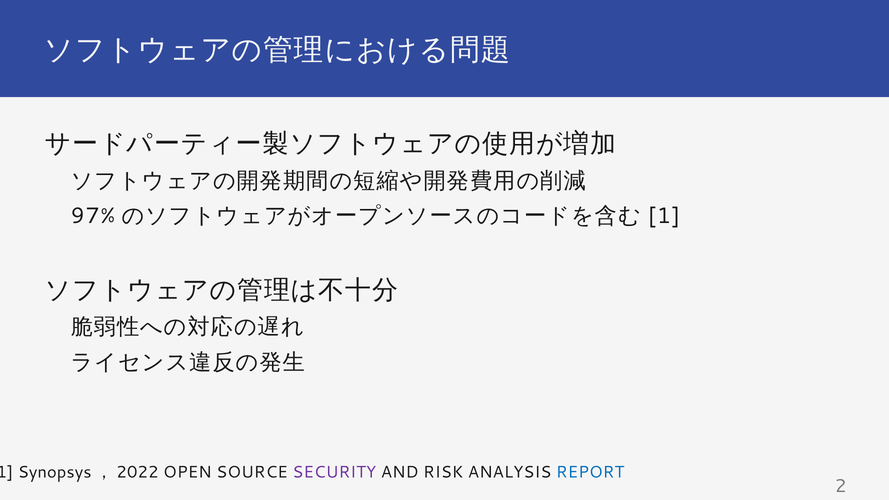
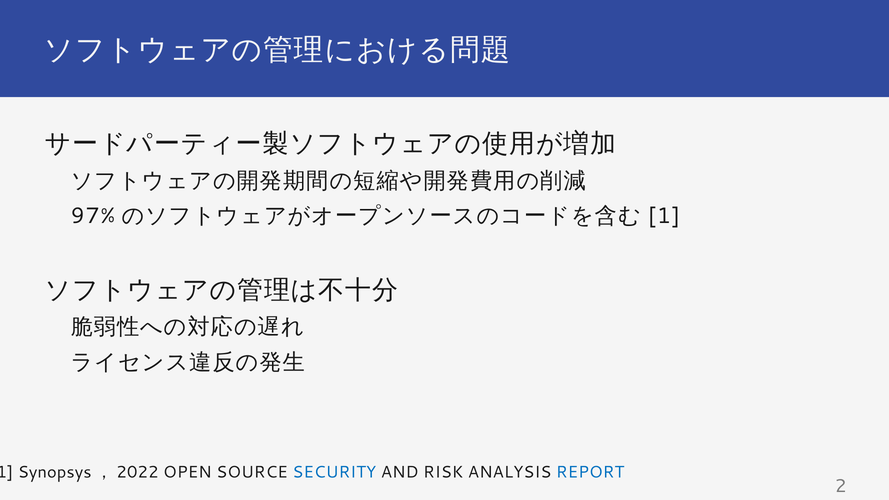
SECURITY colour: purple -> blue
